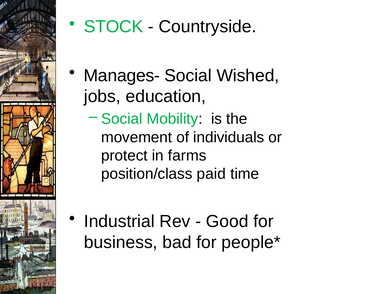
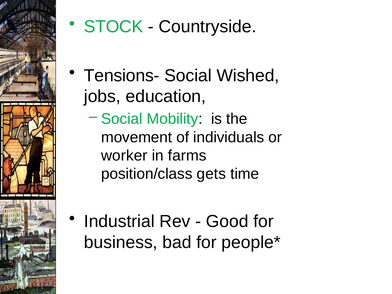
Manages-: Manages- -> Tensions-
protect: protect -> worker
paid: paid -> gets
